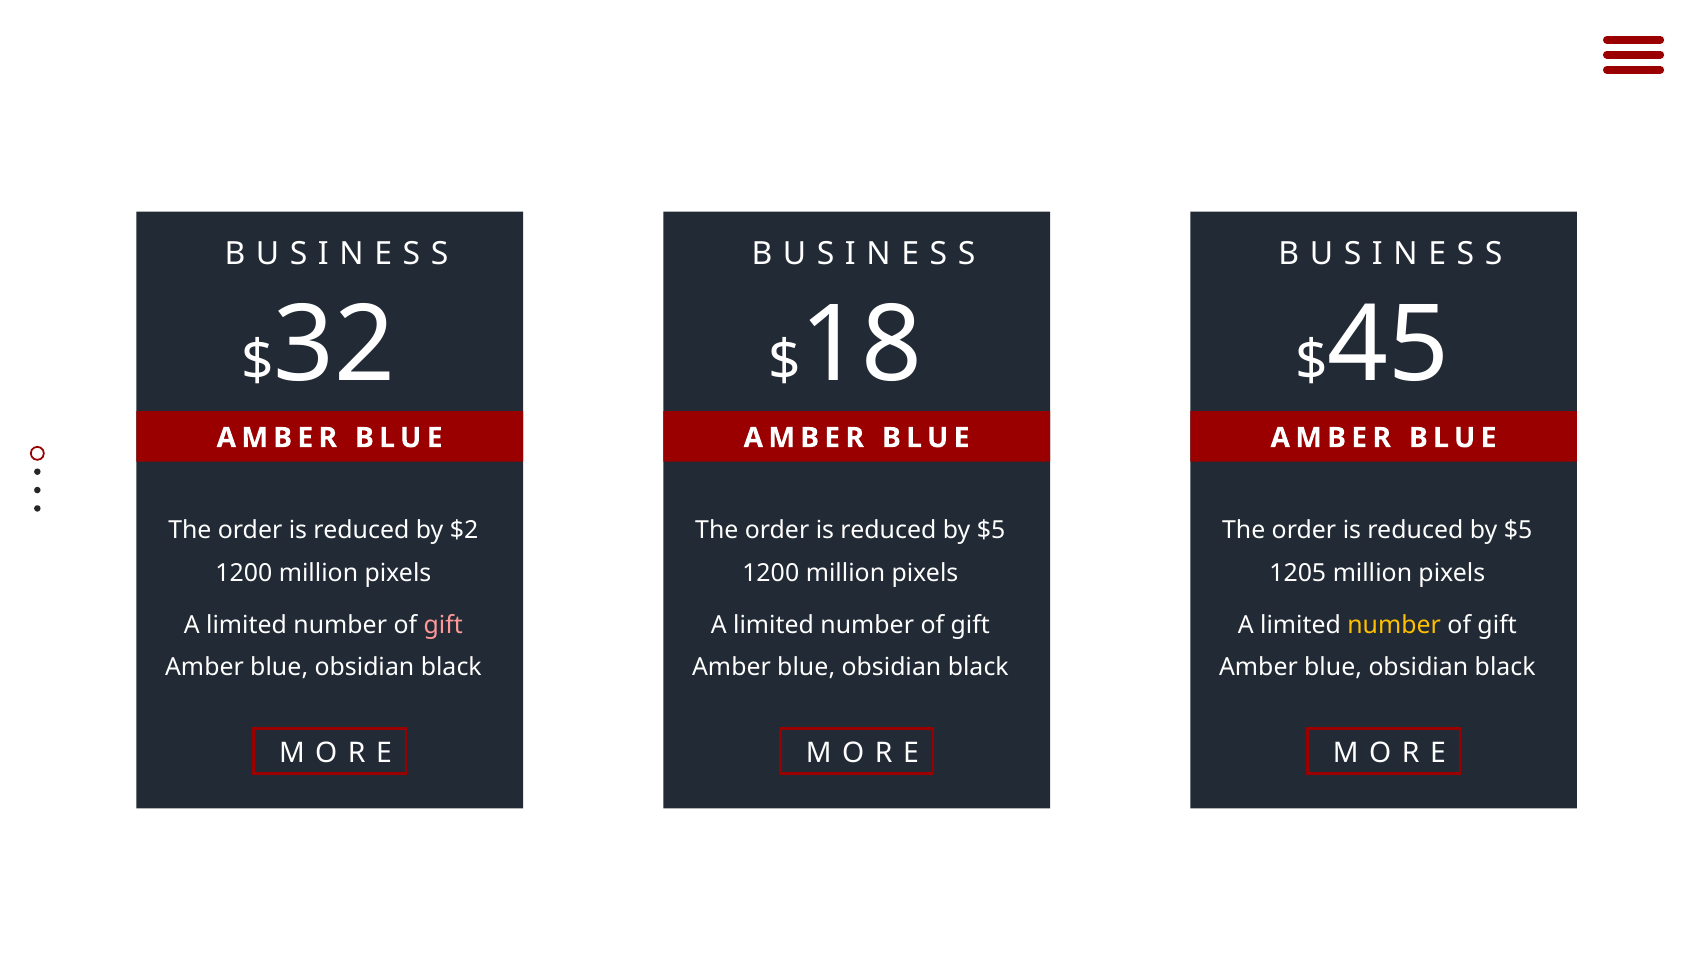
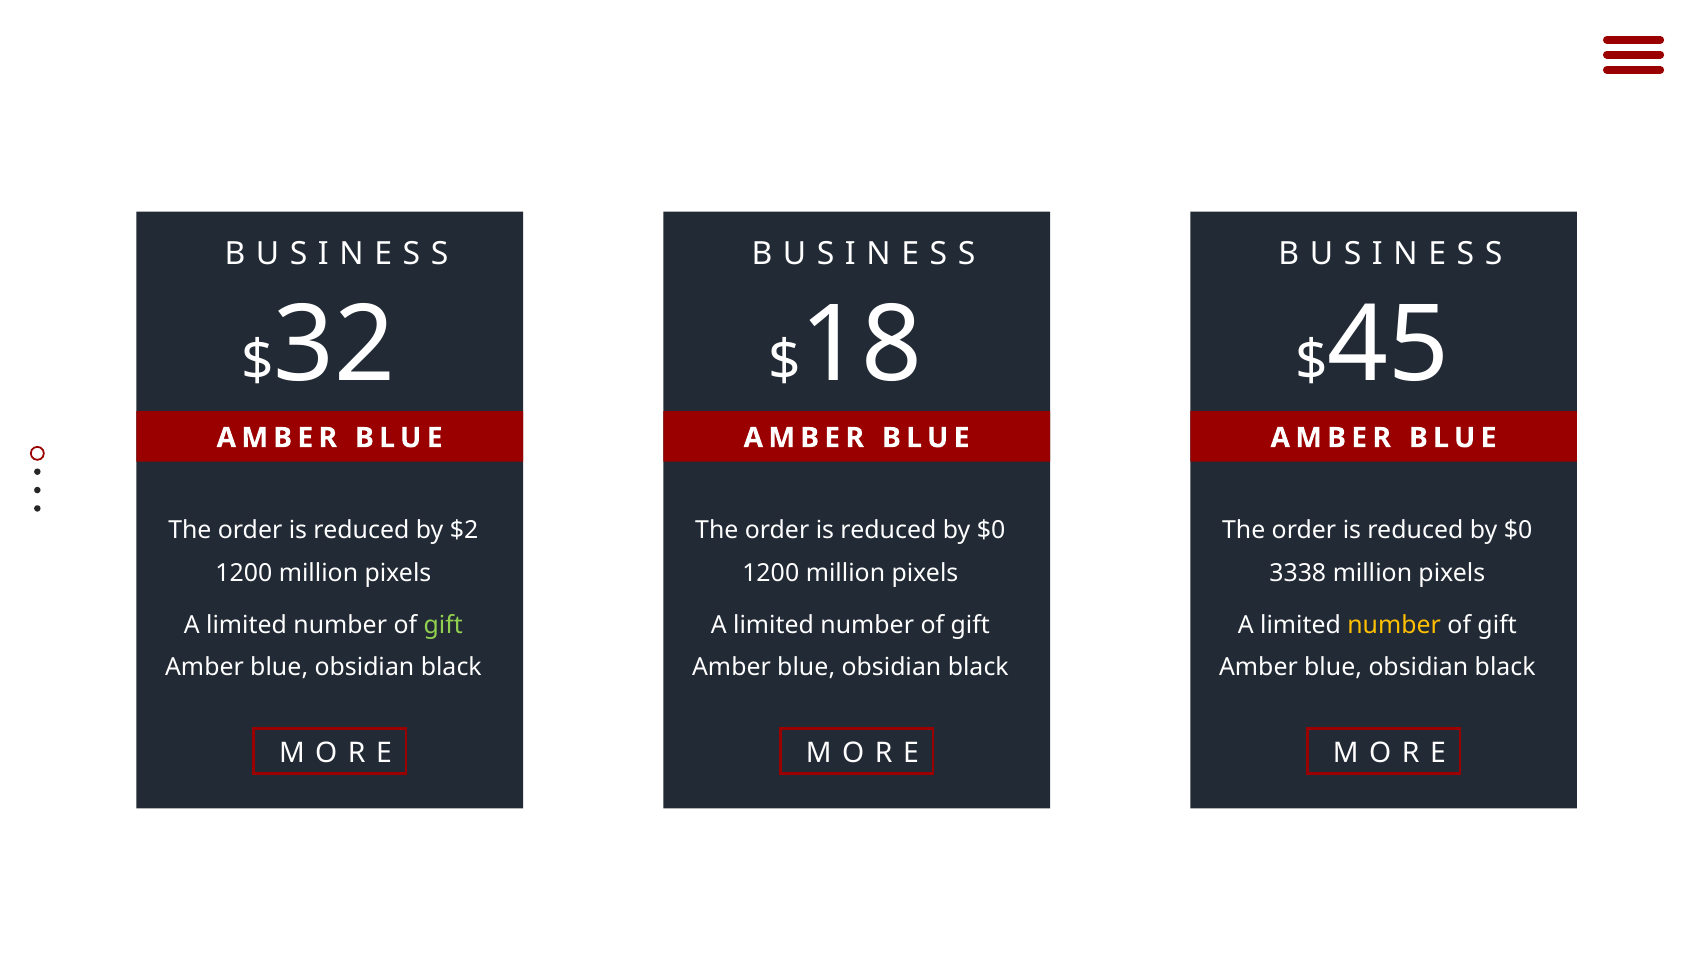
$5 at (991, 530): $5 -> $0
$5 at (1518, 530): $5 -> $0
1205: 1205 -> 3338
gift at (443, 626) colour: pink -> light green
